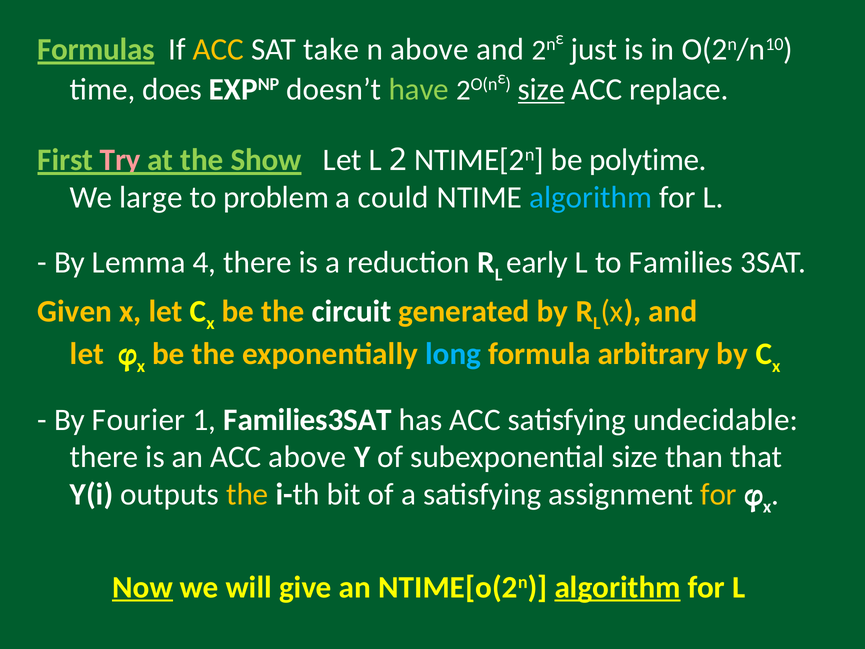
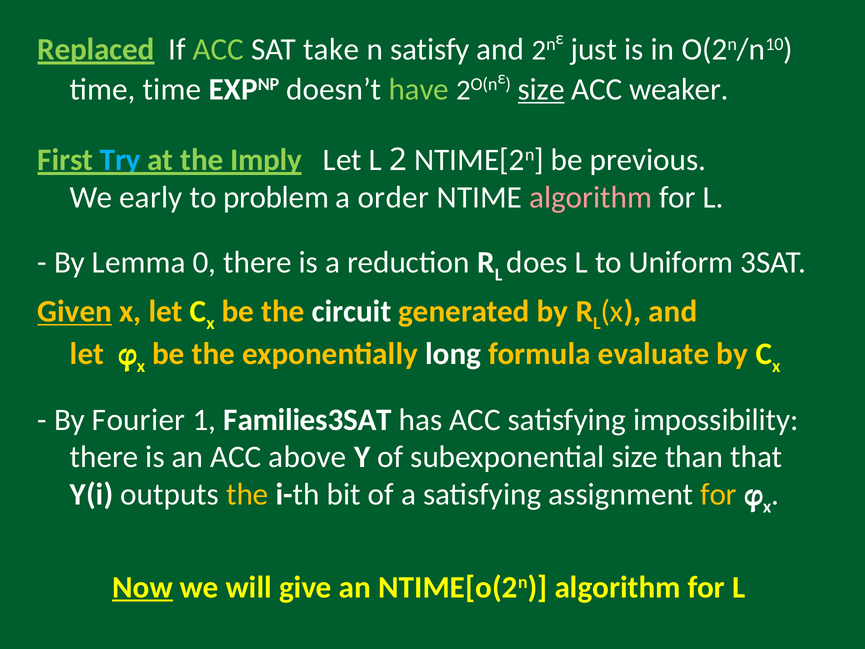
Formulas: Formulas -> Replaced
ACC at (218, 49) colour: yellow -> light green
n above: above -> satisfy
time does: does -> time
replace: replace -> weaker
Try colour: pink -> light blue
Show: Show -> Imply
polytime: polytime -> previous
large: large -> early
could: could -> order
algorithm at (591, 197) colour: light blue -> pink
4: 4 -> 0
early: early -> does
Families: Families -> Uniform
Given underline: none -> present
long colour: light blue -> white
arbitrary: arbitrary -> evaluate
undecidable: undecidable -> impossibility
algorithm at (618, 587) underline: present -> none
